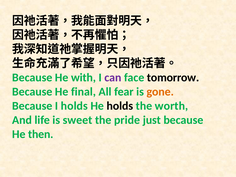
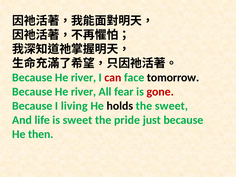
with at (84, 77): with -> river
can colour: purple -> red
final at (83, 92): final -> river
gone colour: orange -> red
I holds: holds -> living
the worth: worth -> sweet
